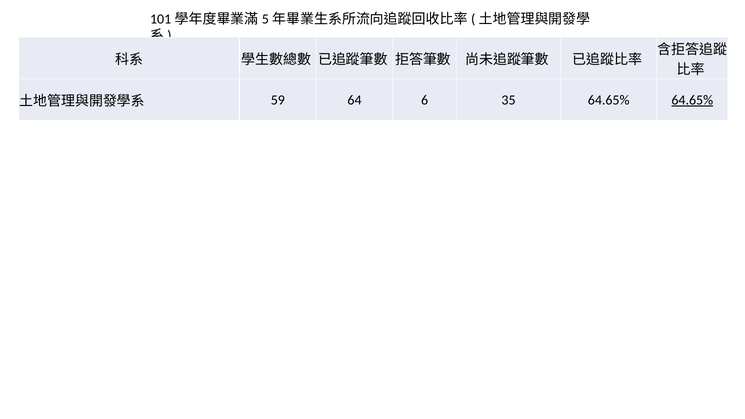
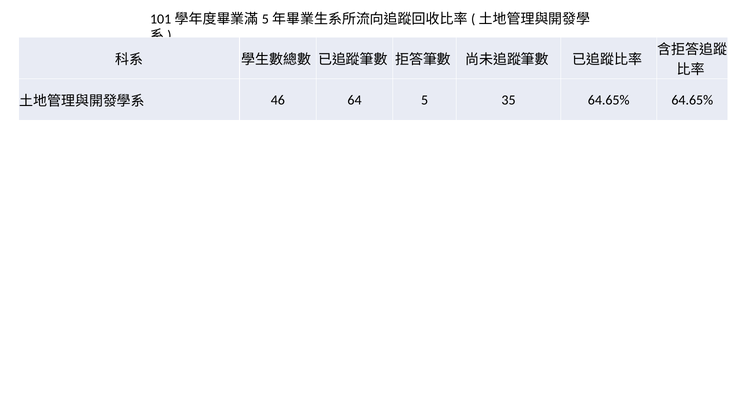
59: 59 -> 46
6: 6 -> 5
64.65% at (692, 100) underline: present -> none
